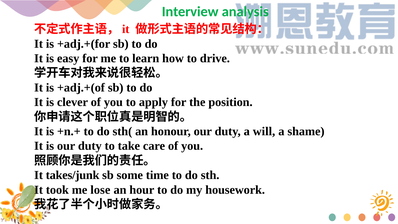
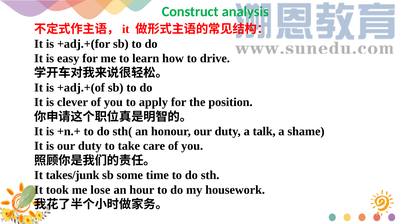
Interview: Interview -> Construct
will: will -> talk
